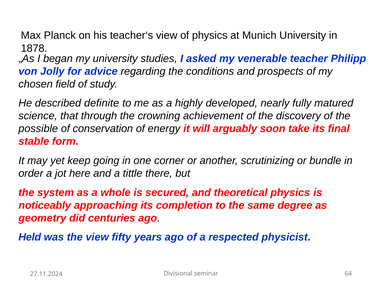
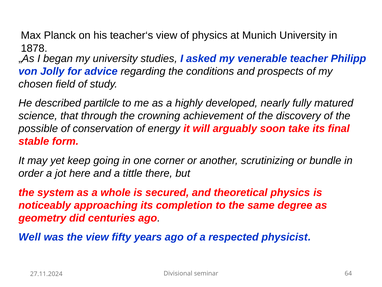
definite: definite -> partilcle
Held: Held -> Well
